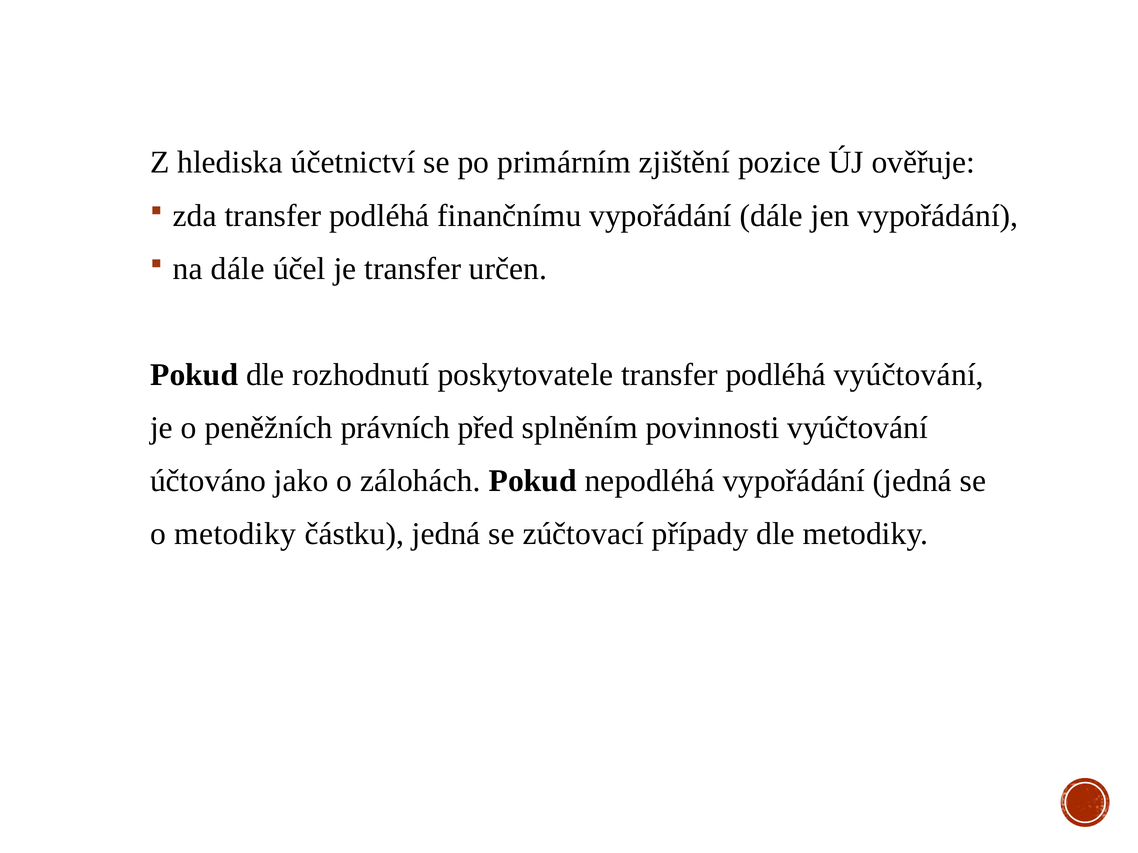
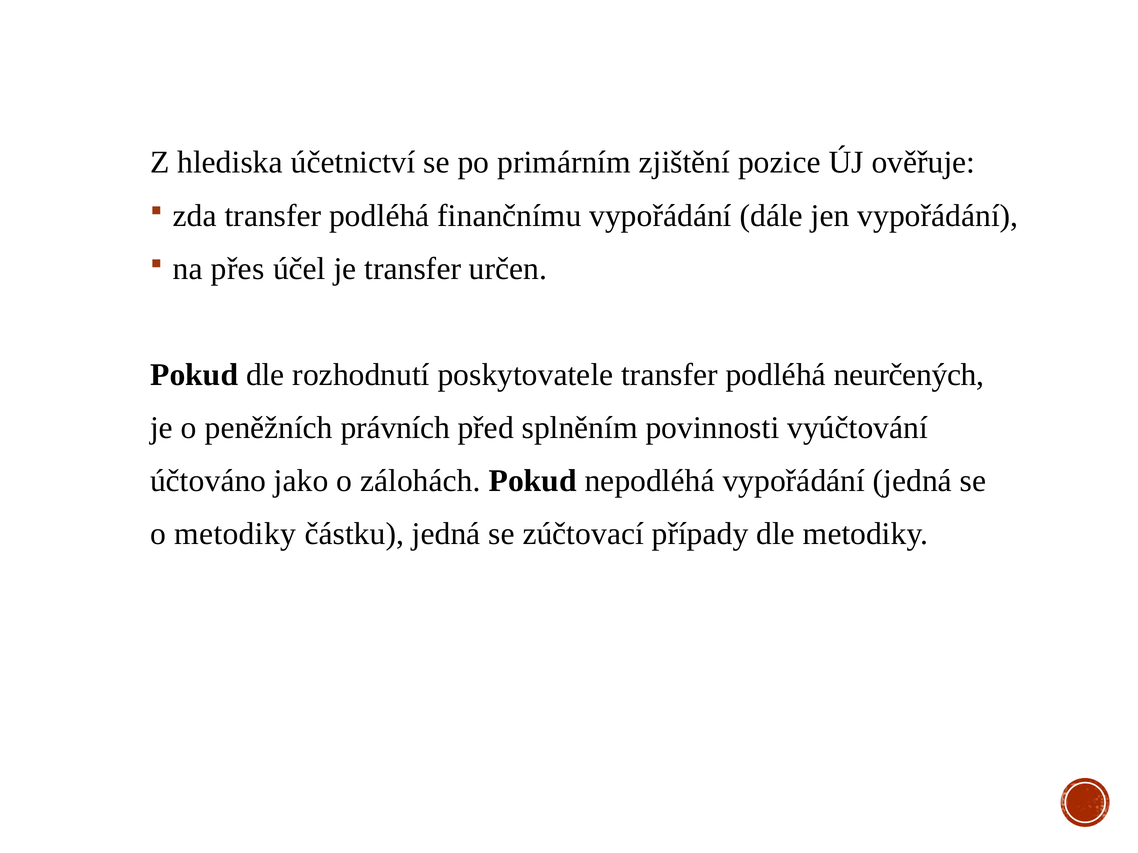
na dále: dále -> přes
podléhá vyúčtování: vyúčtování -> neurčených
